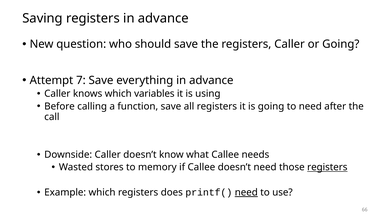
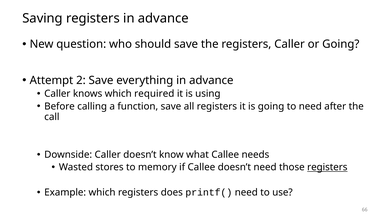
7: 7 -> 2
variables: variables -> required
need at (246, 192) underline: present -> none
